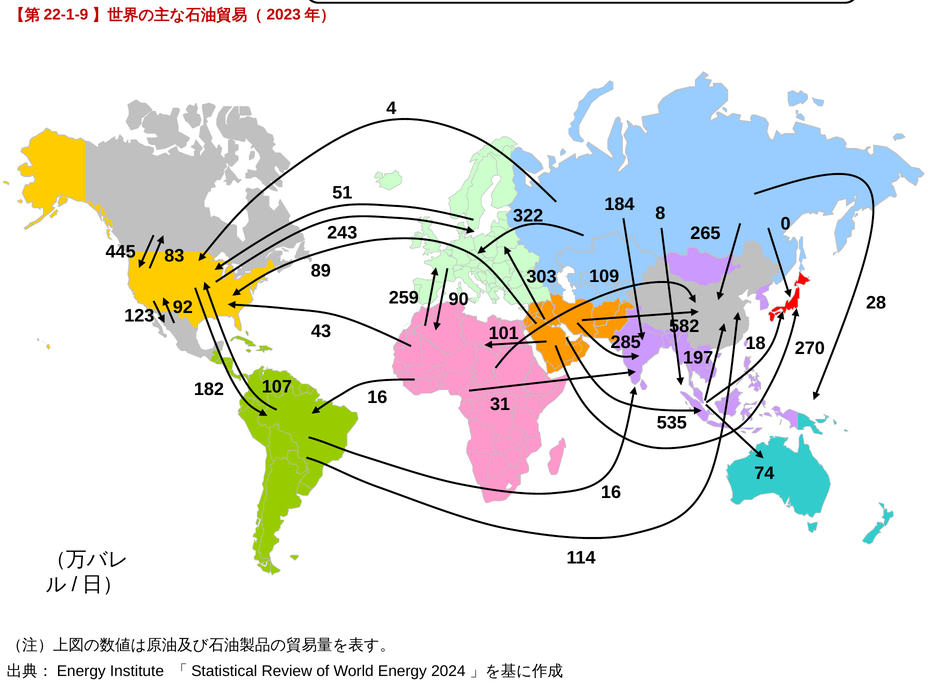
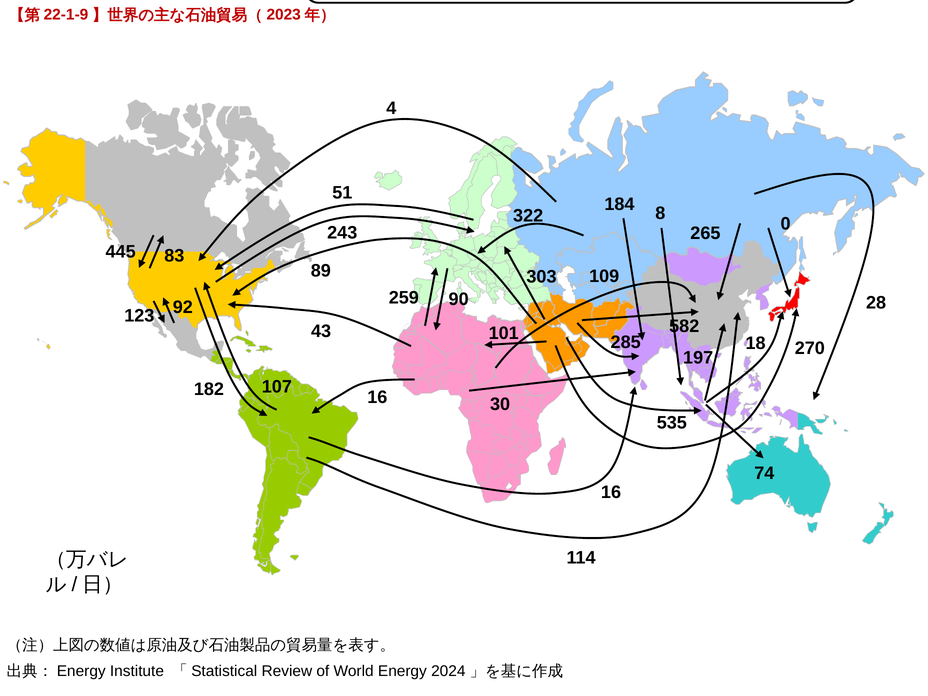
31: 31 -> 30
